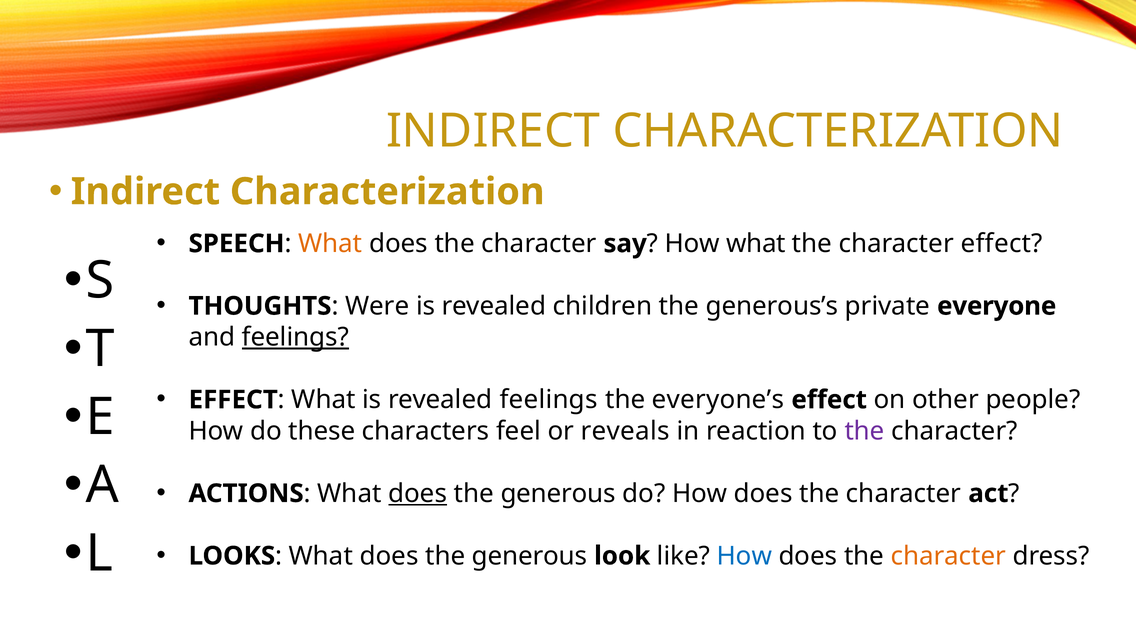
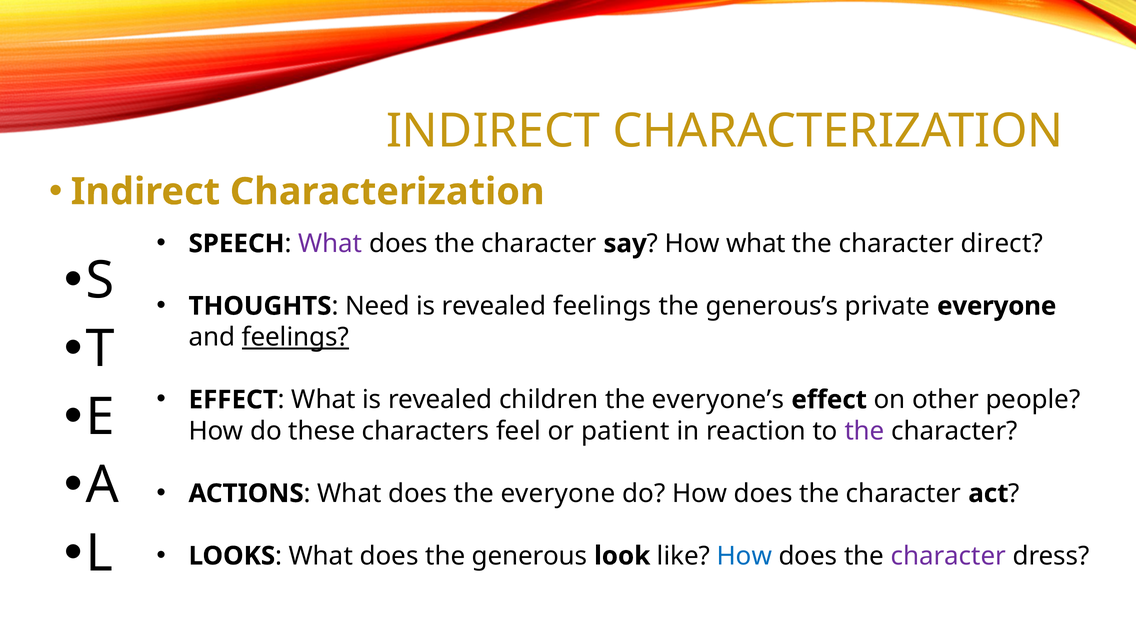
What at (330, 244) colour: orange -> purple
character effect: effect -> direct
Were: Were -> Need
revealed children: children -> feelings
revealed feelings: feelings -> children
reveals: reveals -> patient
does at (418, 493) underline: present -> none
generous at (558, 493): generous -> everyone
character at (948, 556) colour: orange -> purple
